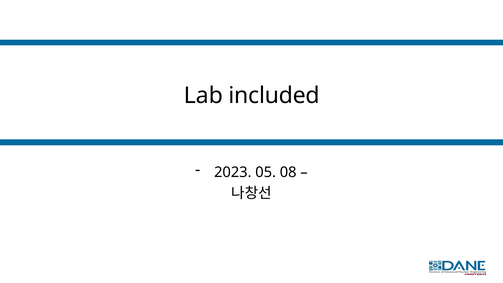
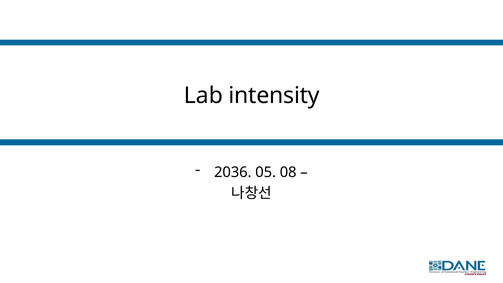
included: included -> intensity
2023: 2023 -> 2036
